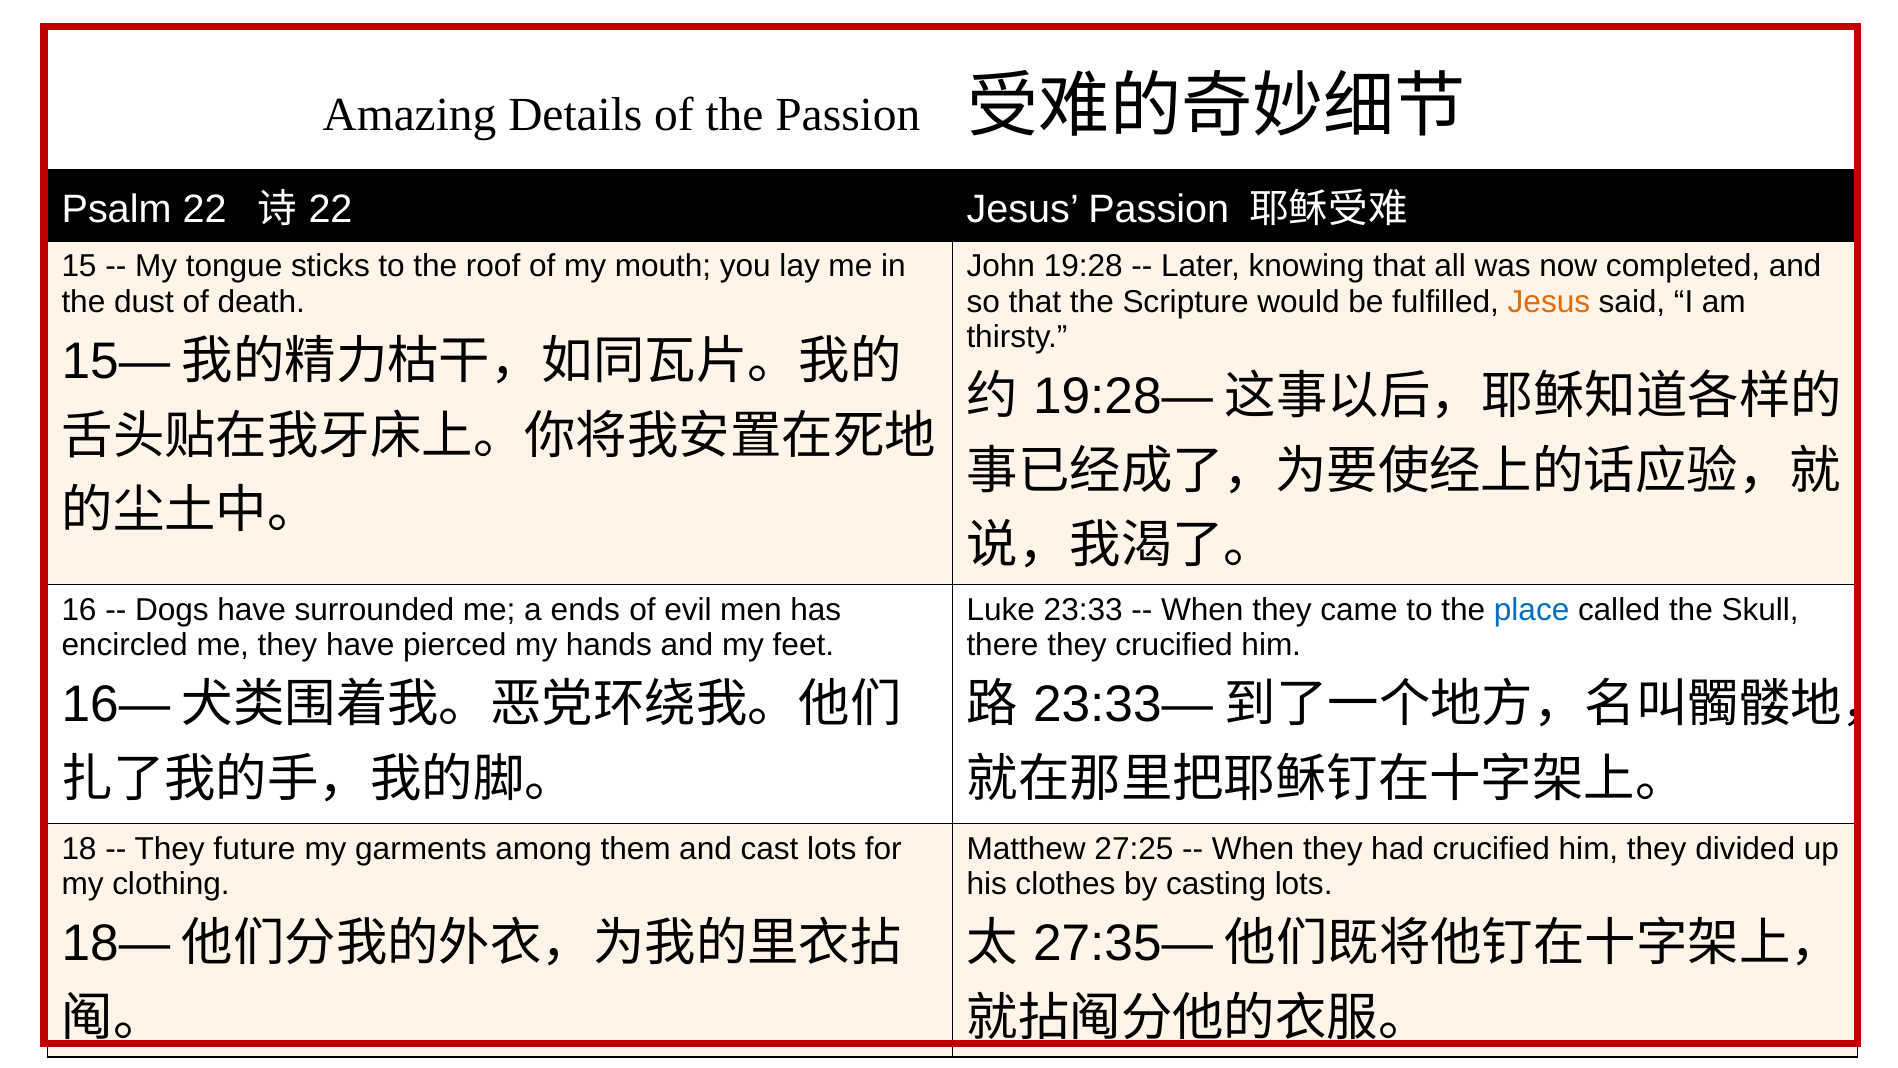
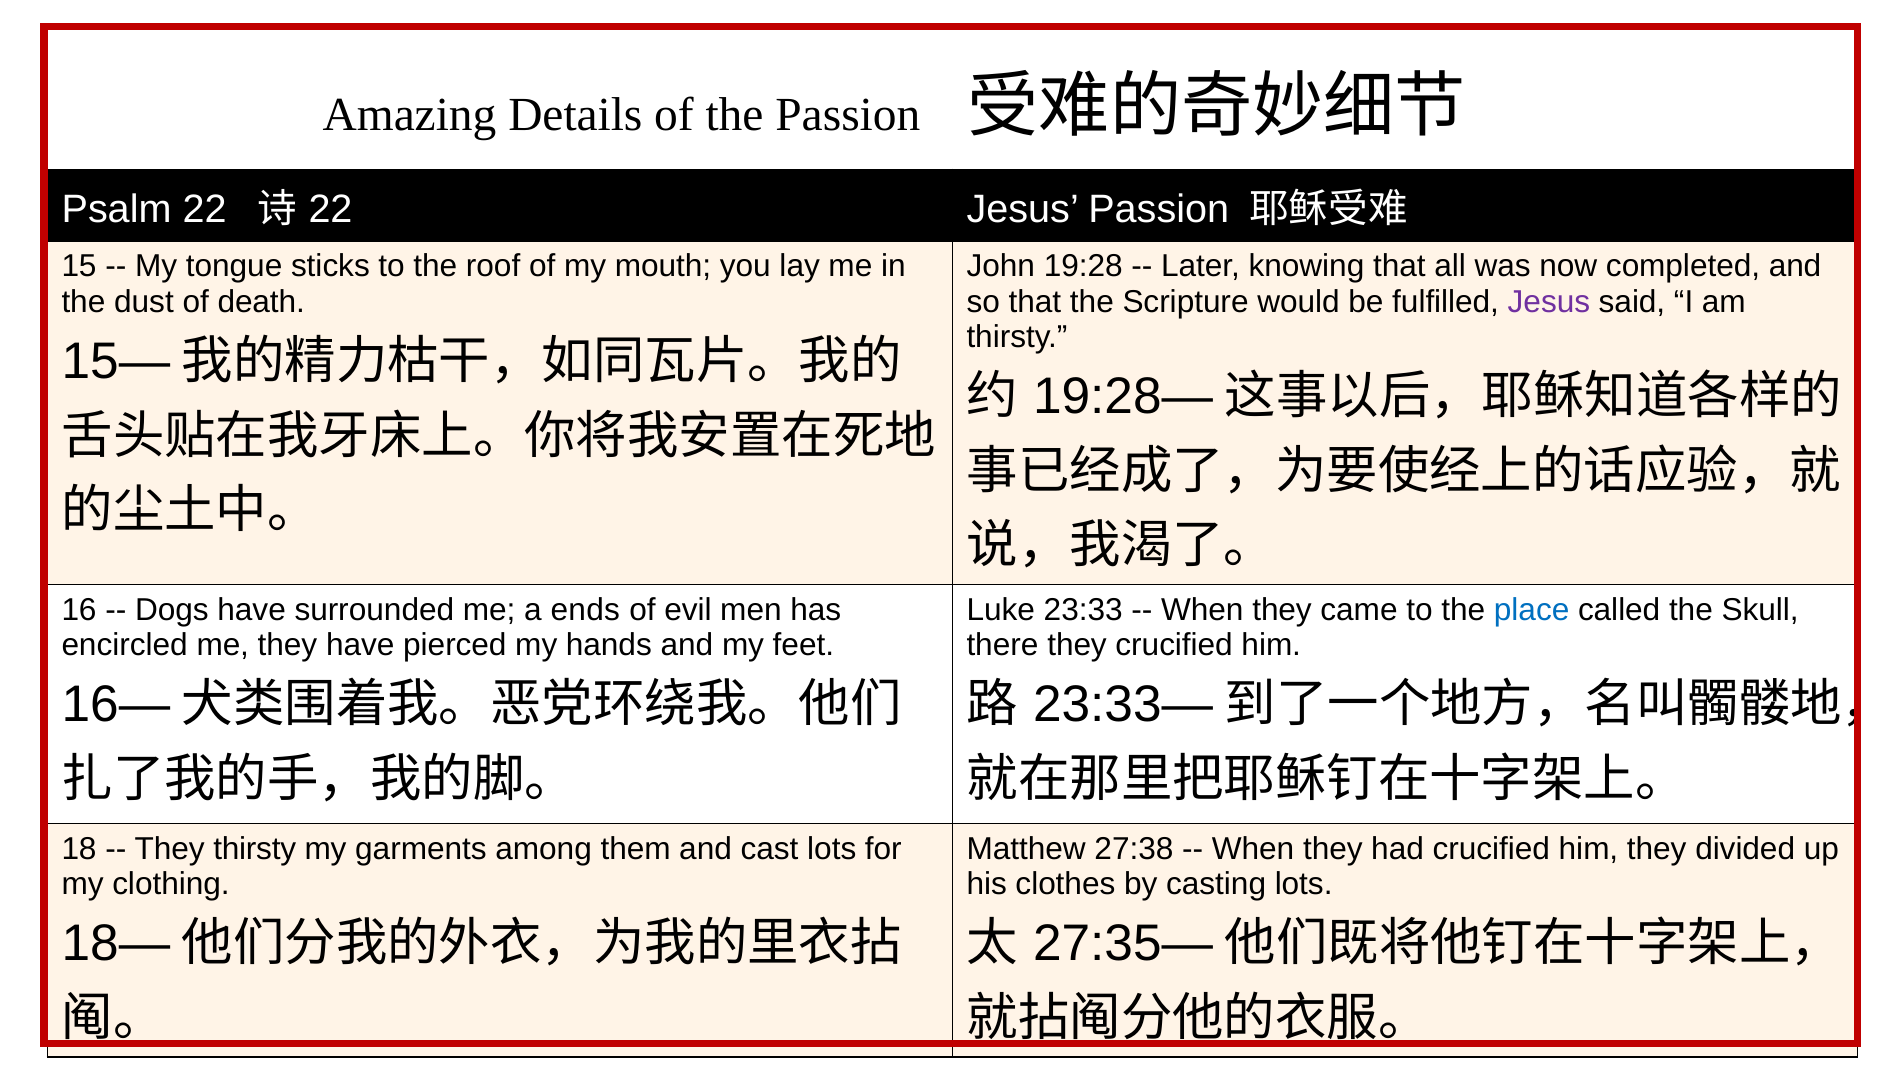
Jesus at (1549, 302) colour: orange -> purple
They future: future -> thirsty
27:25: 27:25 -> 27:38
